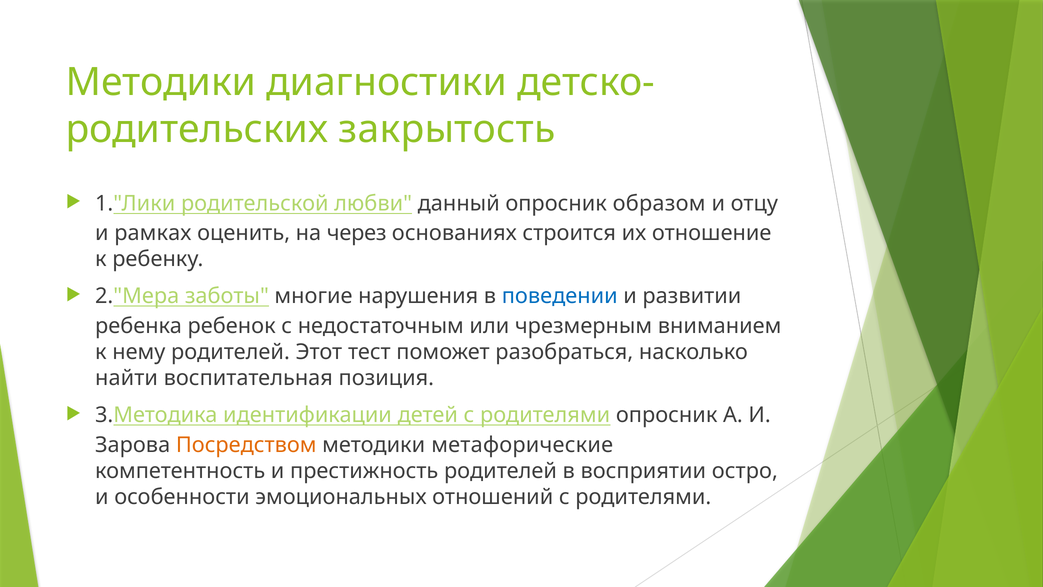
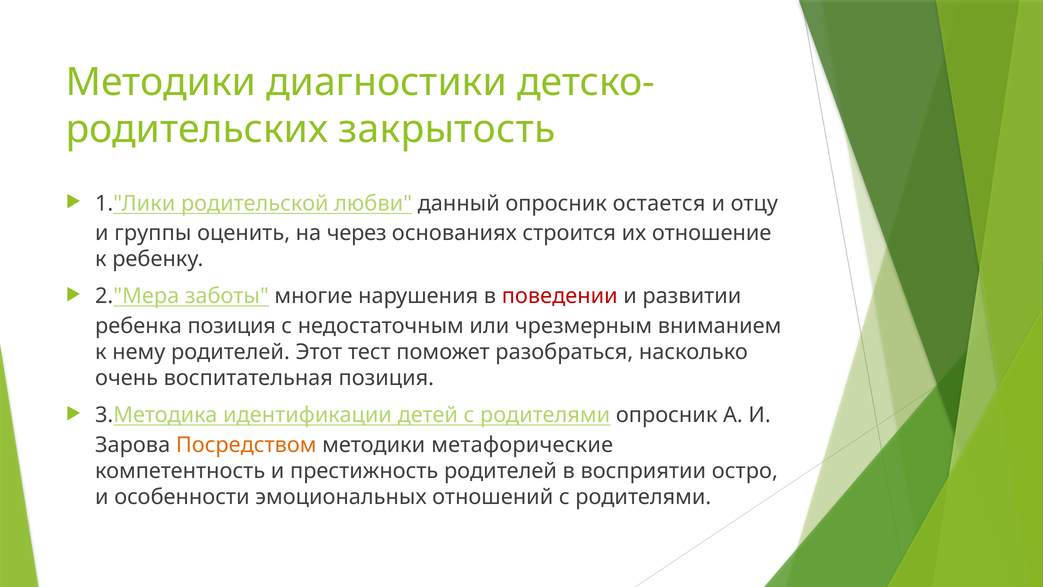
образом: образом -> остается
рамках: рамках -> группы
поведении colour: blue -> red
ребенка ребенок: ребенок -> позиция
найти: найти -> очень
